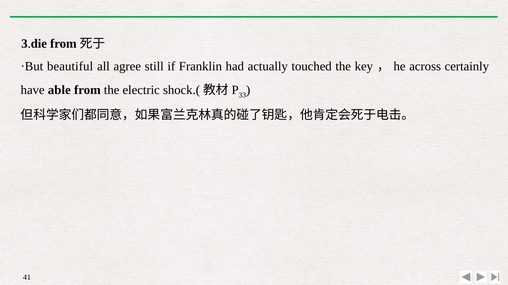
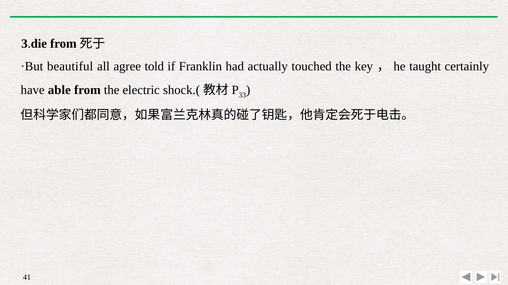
still: still -> told
across: across -> taught
